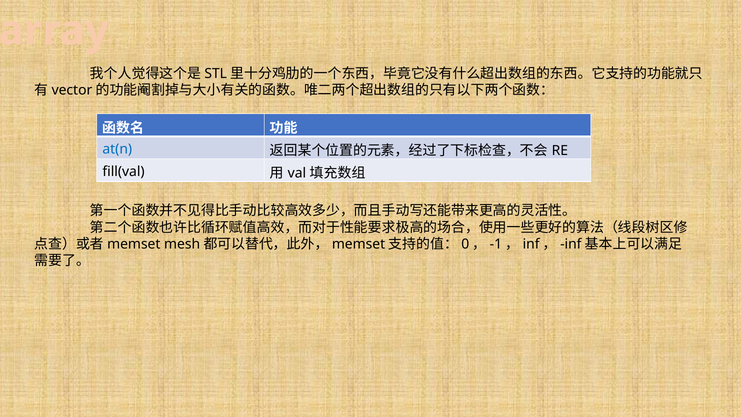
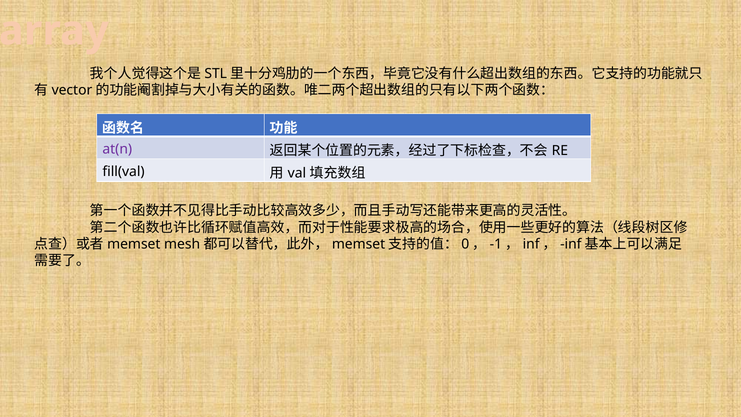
at(n colour: blue -> purple
